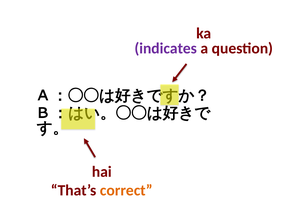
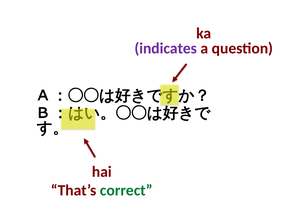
correct colour: orange -> green
